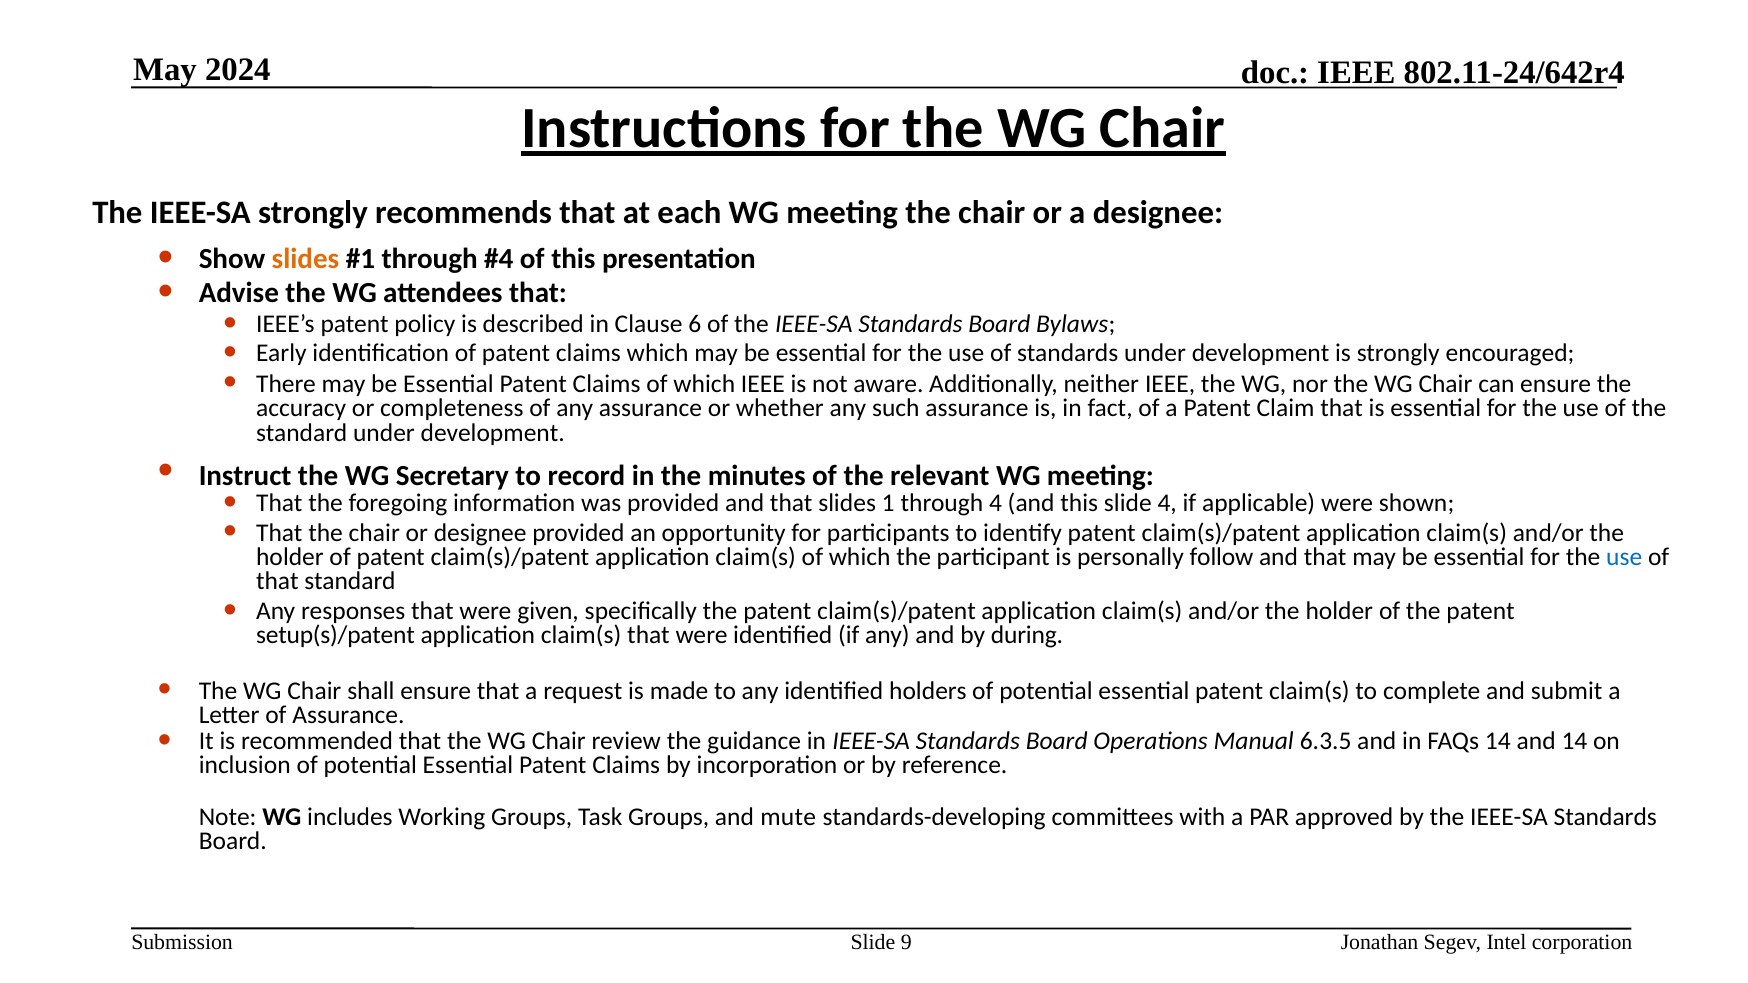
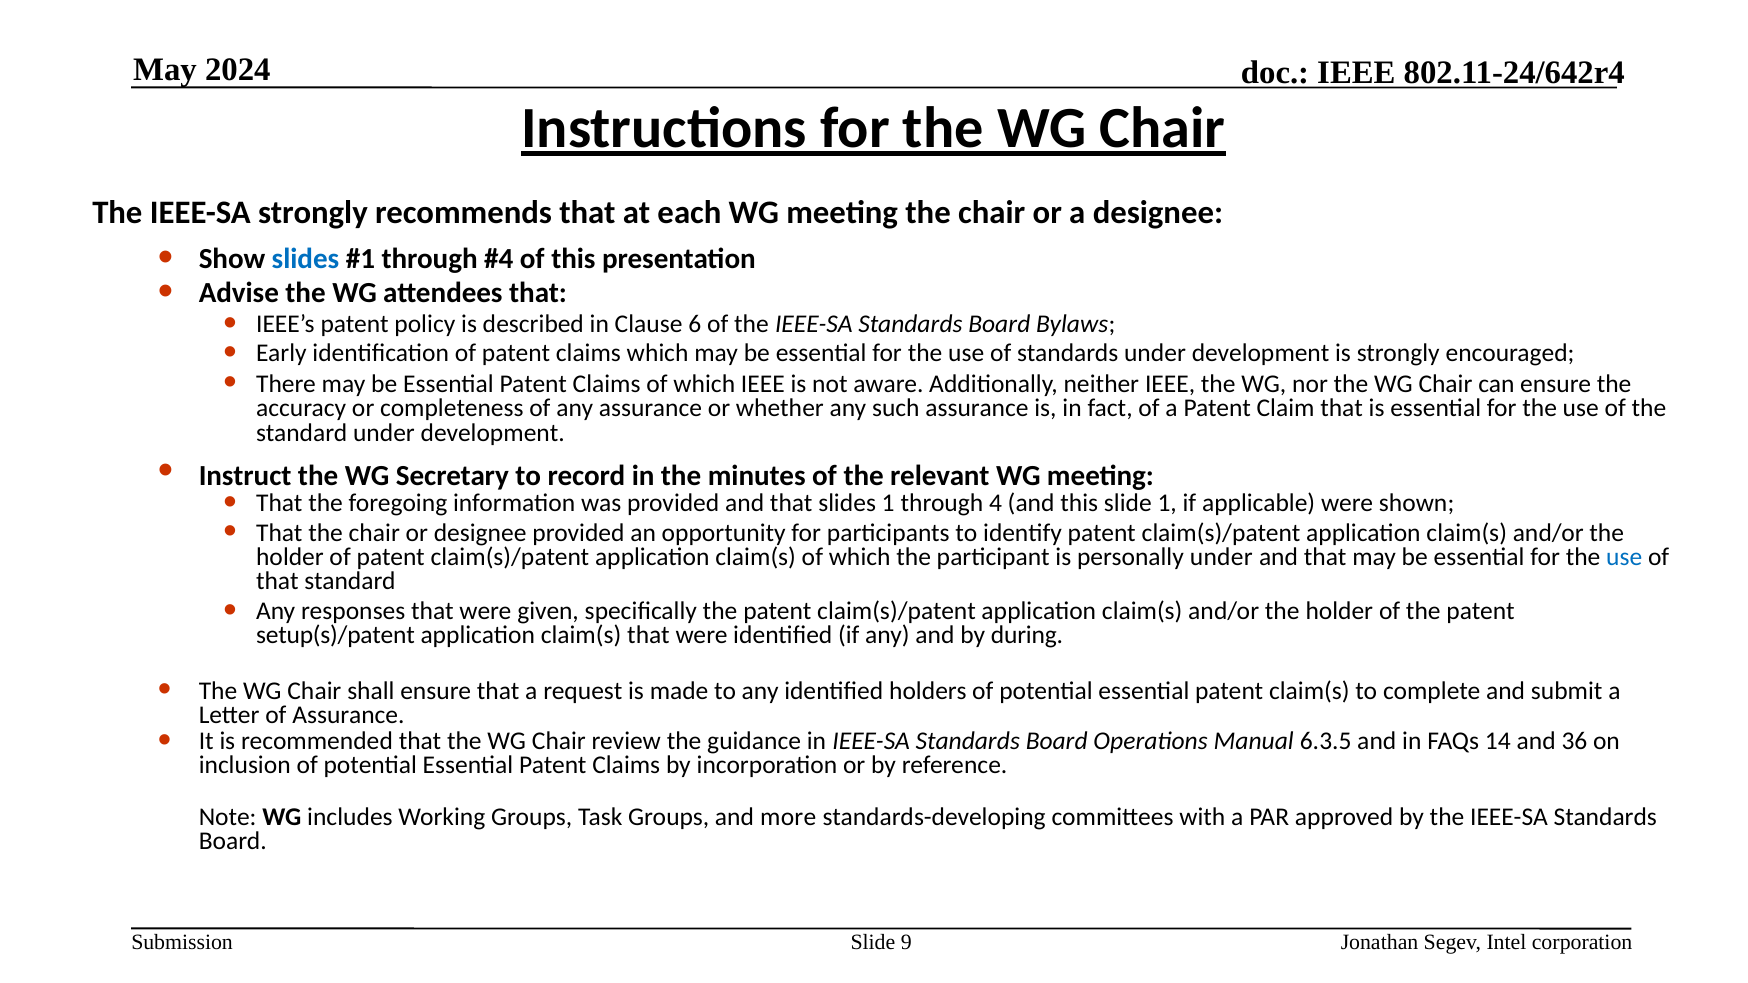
slides at (305, 259) colour: orange -> blue
slide 4: 4 -> 1
personally follow: follow -> under
and 14: 14 -> 36
mute: mute -> more
